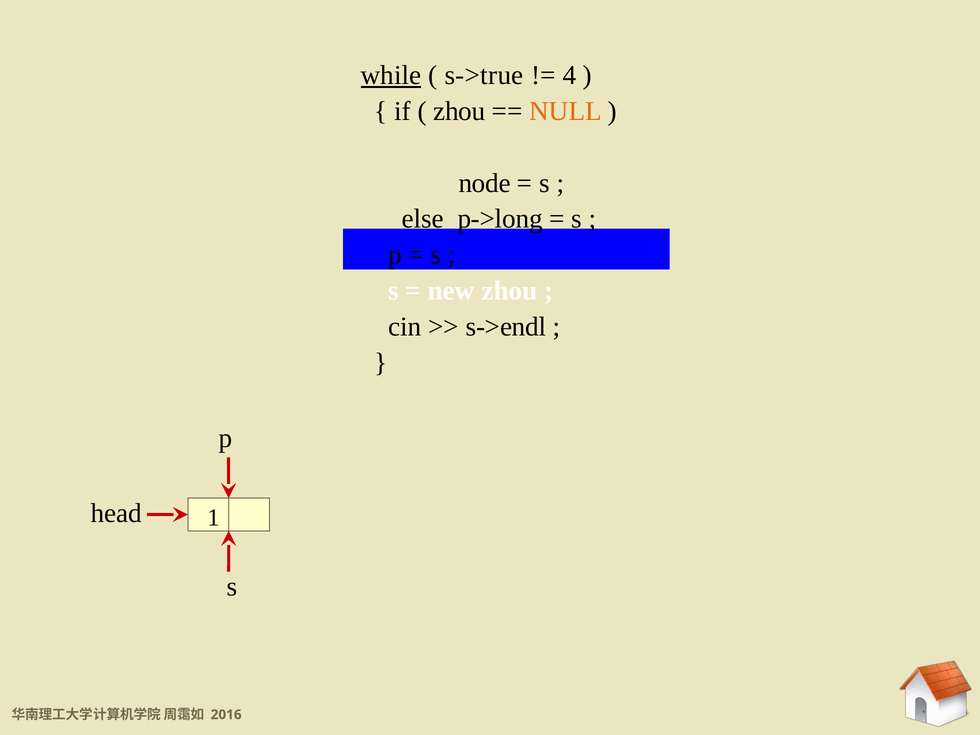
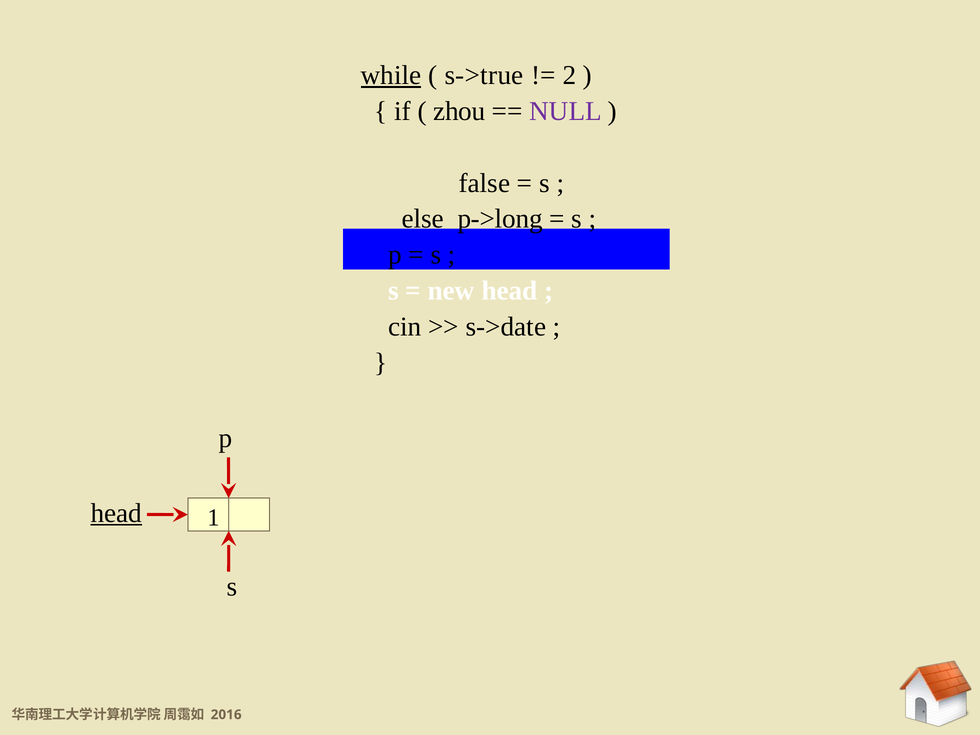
4: 4 -> 2
NULL colour: orange -> purple
node: node -> false
new zhou: zhou -> head
s->endl: s->endl -> s->date
head at (116, 513) underline: none -> present
